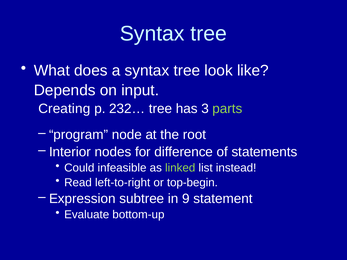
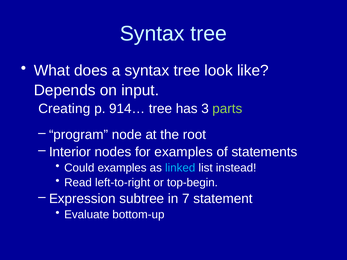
232…: 232… -> 914…
for difference: difference -> examples
Could infeasible: infeasible -> examples
linked colour: light green -> light blue
9: 9 -> 7
